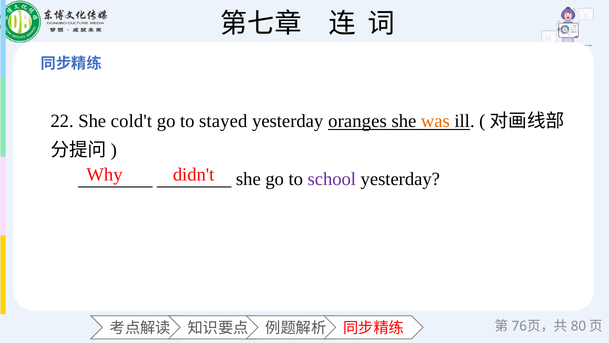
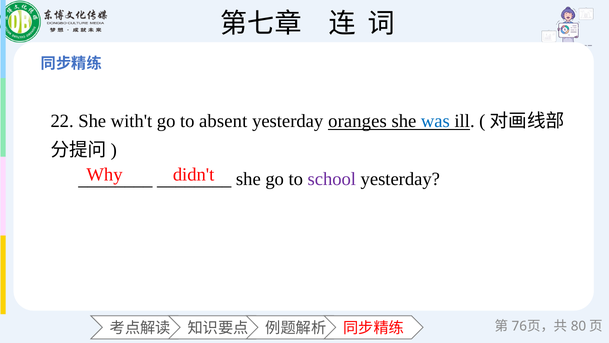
cold't: cold't -> with't
stayed: stayed -> absent
was colour: orange -> blue
